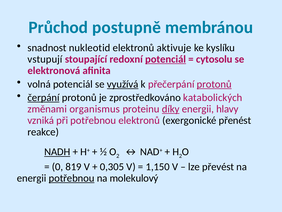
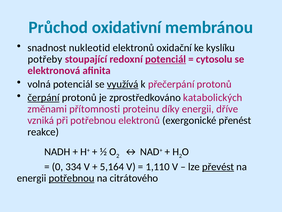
postupně: postupně -> oxidativní
aktivuje: aktivuje -> oxidační
vstupují: vstupují -> potřeby
protonů at (214, 84) underline: present -> none
organismus: organismus -> přítomnosti
díky underline: present -> none
hlavy: hlavy -> dříve
NADH underline: present -> none
819: 819 -> 334
0,305: 0,305 -> 5,164
1,150: 1,150 -> 1,110
převést underline: none -> present
molekulový: molekulový -> citrátového
